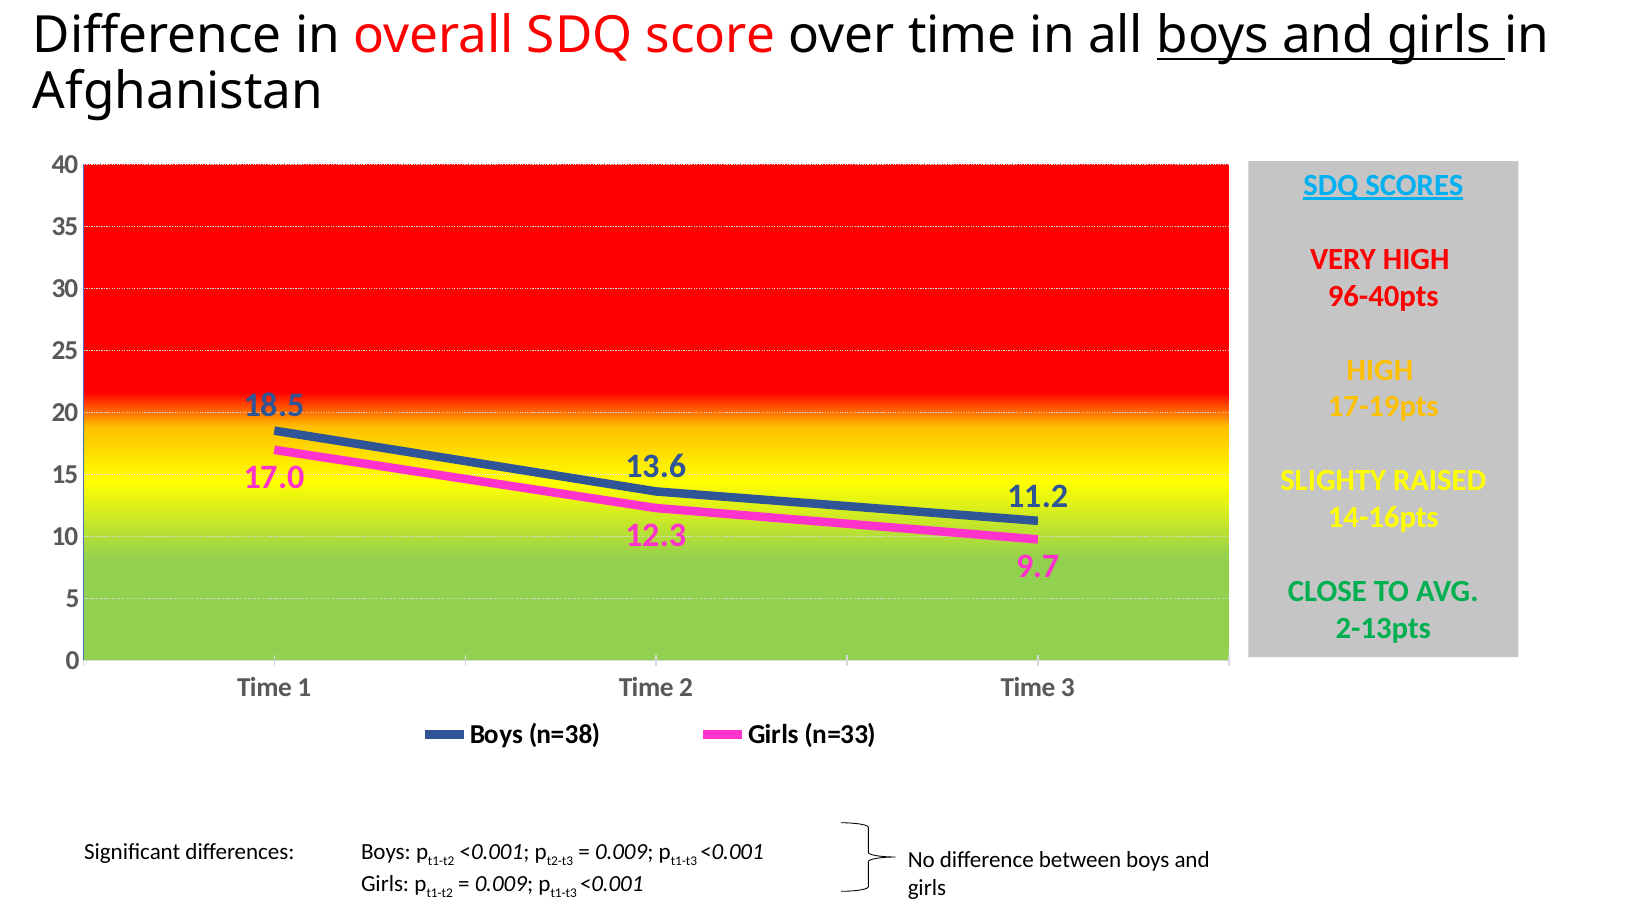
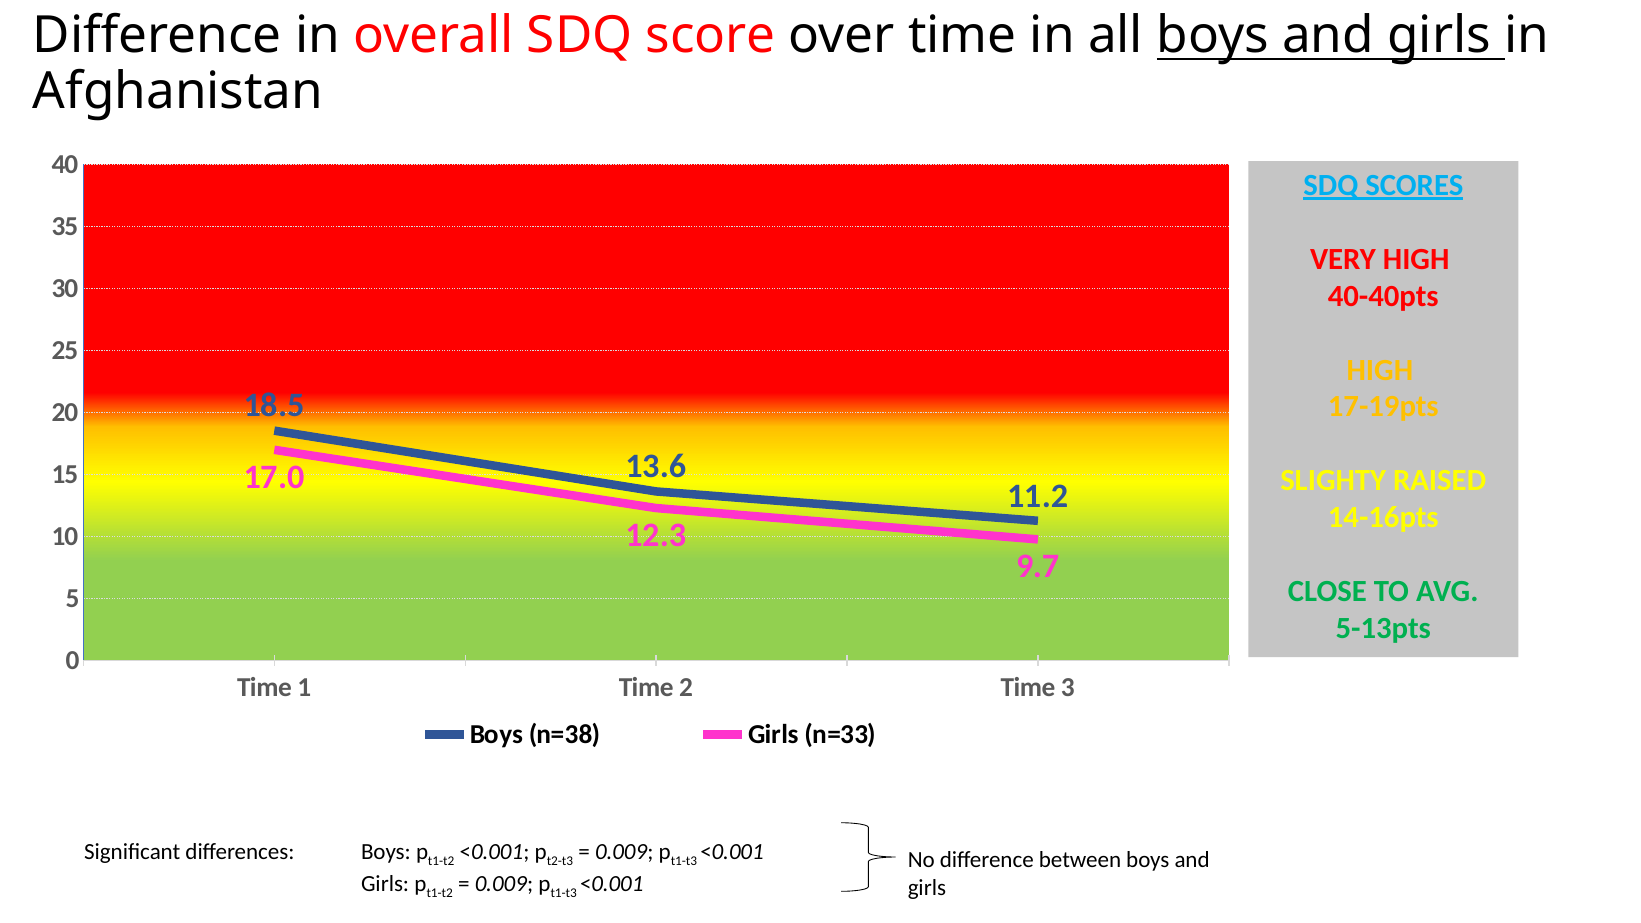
96-40pts: 96-40pts -> 40-40pts
2-13pts: 2-13pts -> 5-13pts
